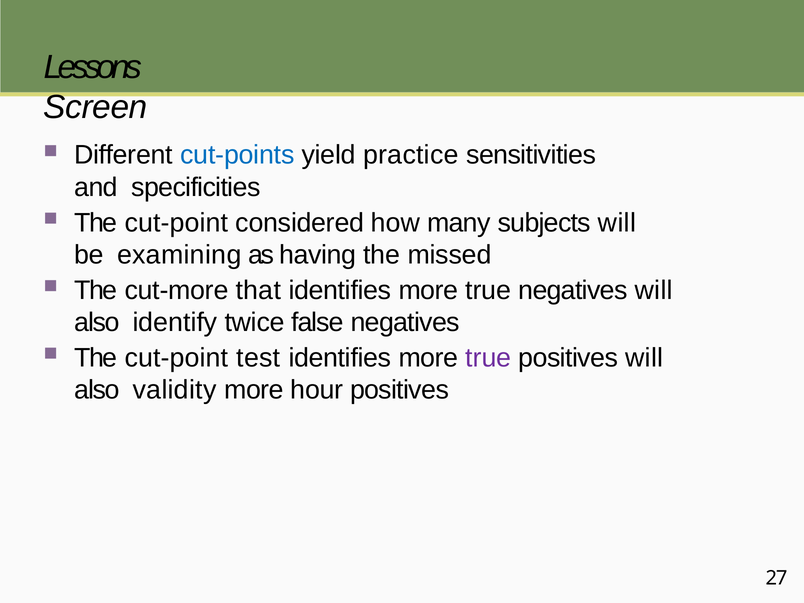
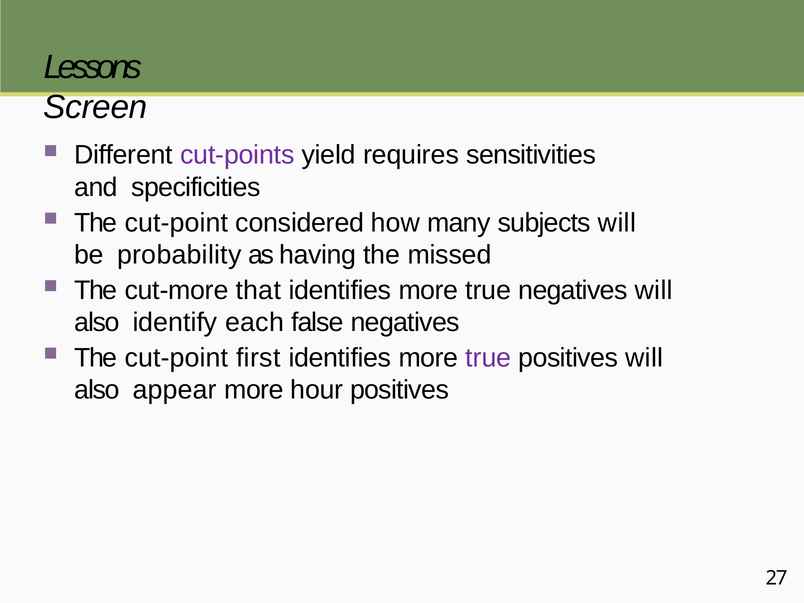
cut-points colour: blue -> purple
practice: practice -> requires
examining: examining -> probability
twice: twice -> each
test: test -> first
validity: validity -> appear
